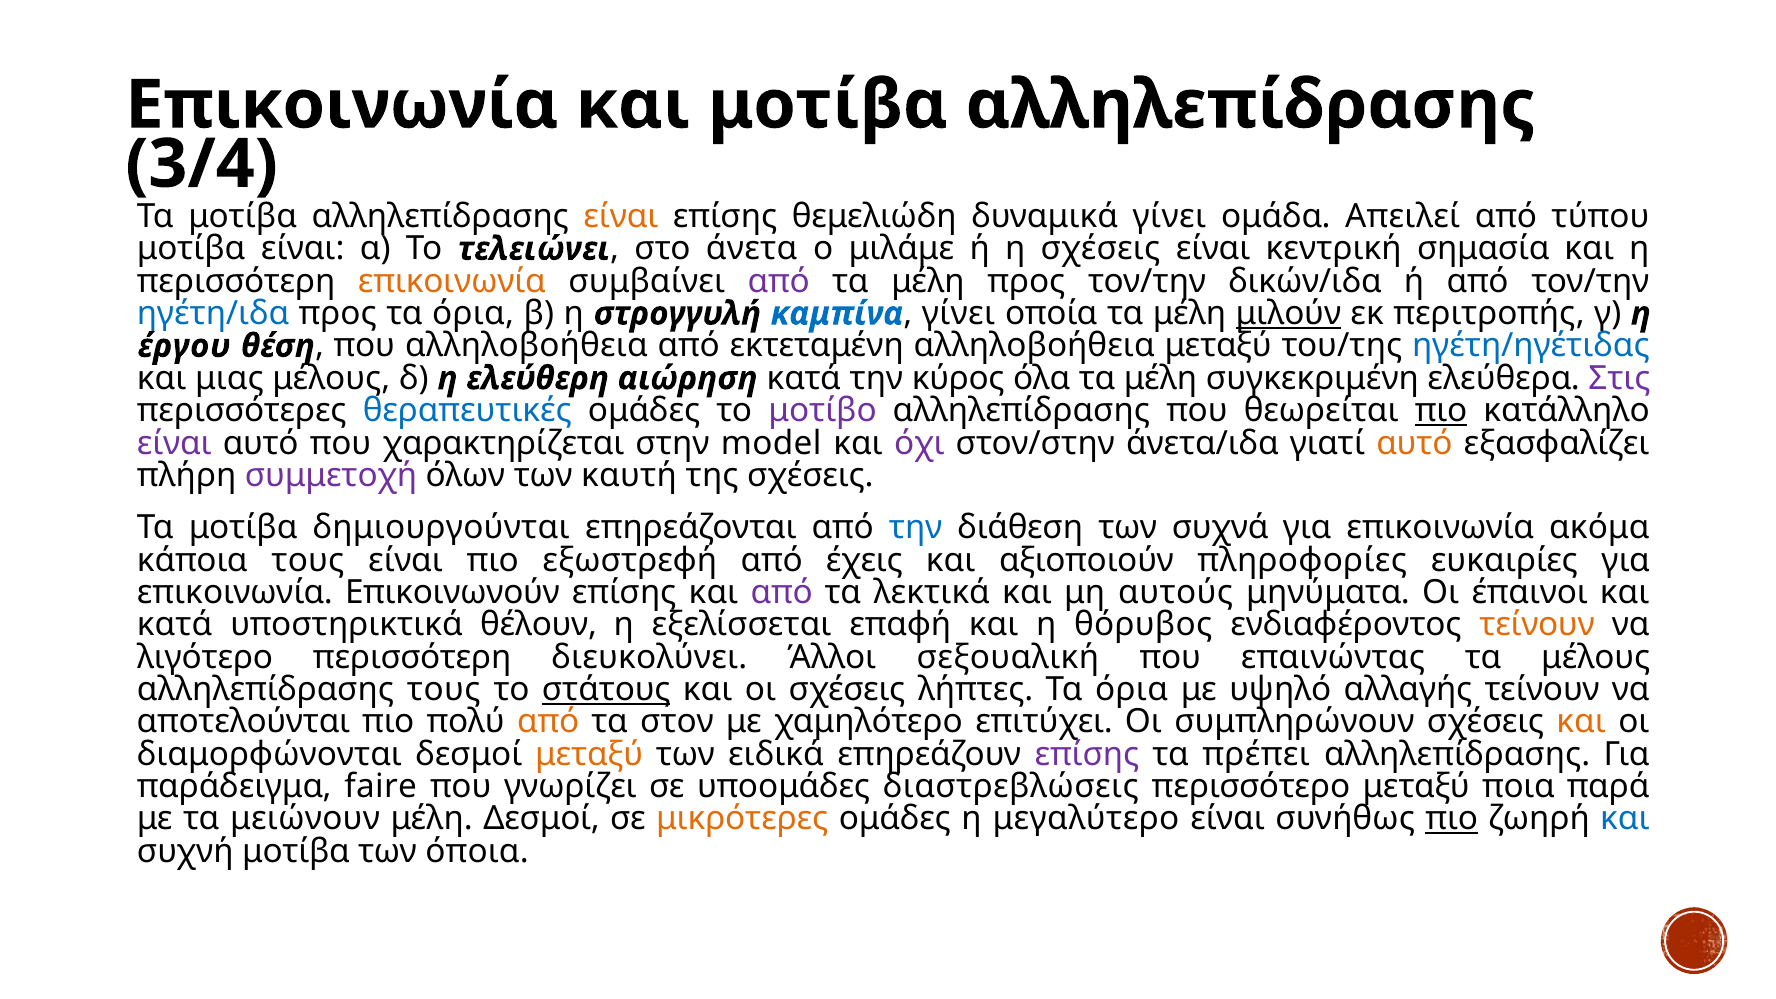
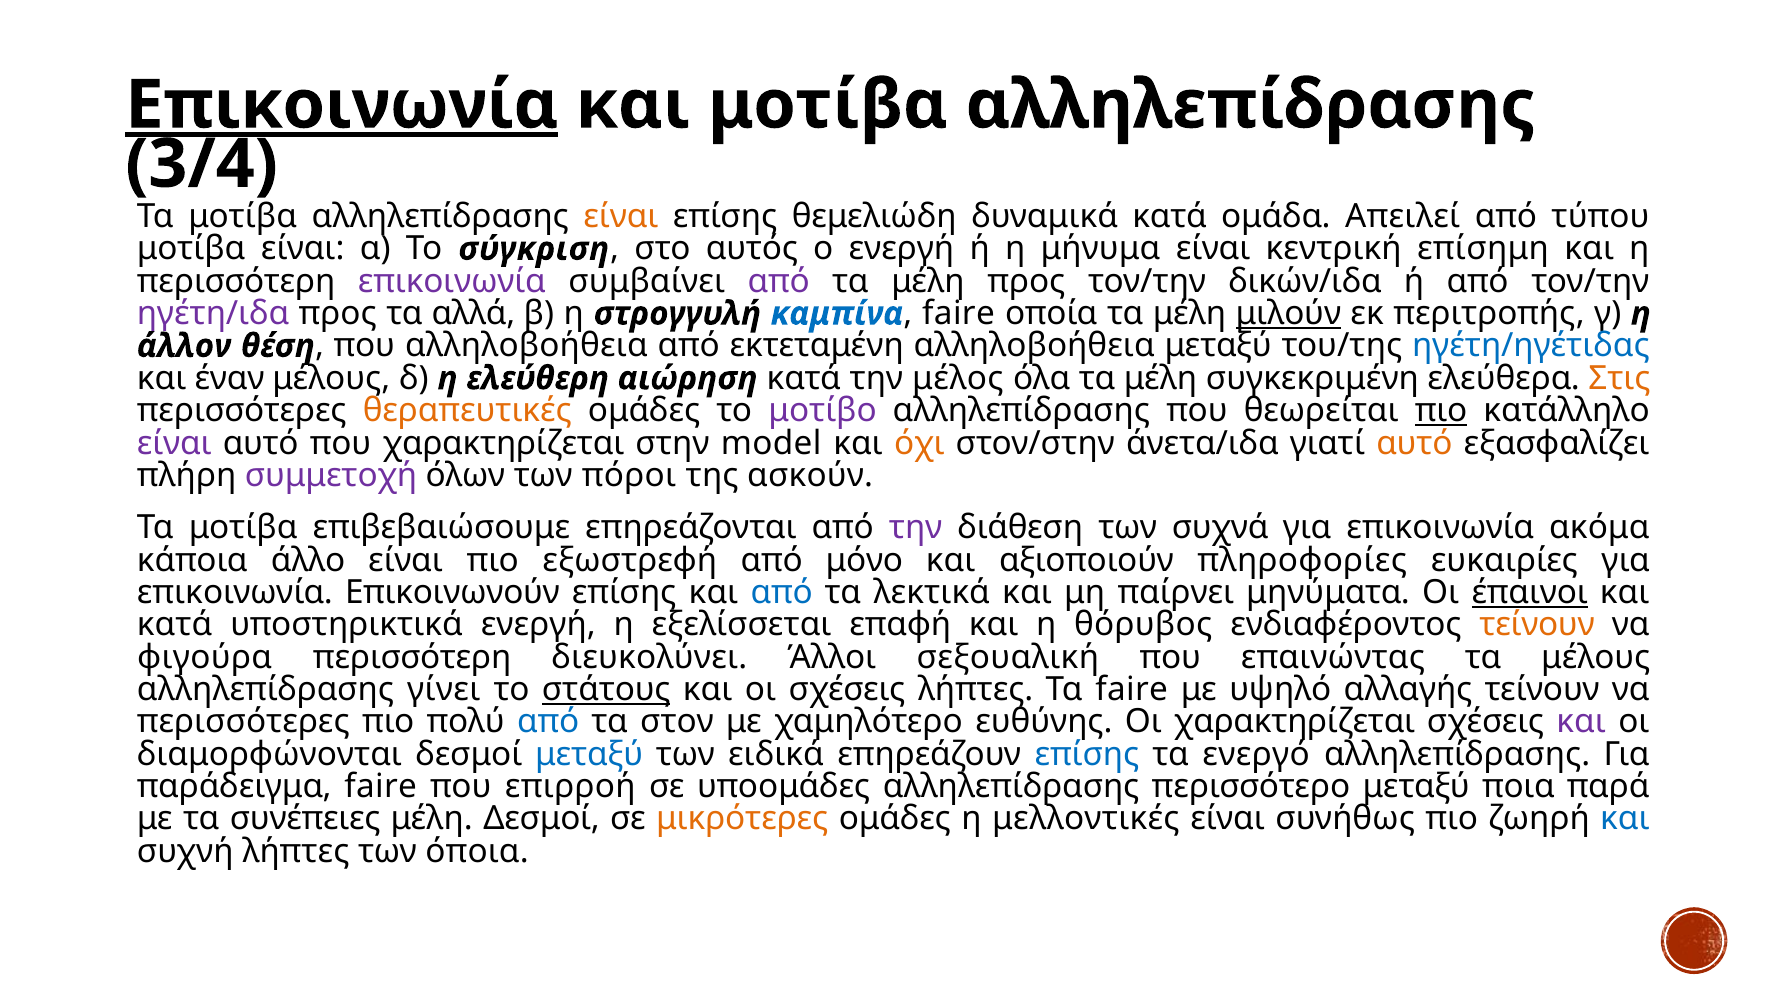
Επικοινωνία at (342, 105) underline: none -> present
δυναμικά γίνει: γίνει -> κατά
τελειώνει: τελειώνει -> σύγκριση
άνετα: άνετα -> αυτός
ο μιλάμε: μιλάμε -> ενεργή
η σχέσεις: σχέσεις -> μήνυμα
σημασία: σημασία -> επίσημη
επικοινωνία at (452, 281) colour: orange -> purple
ηγέτη/ιδα colour: blue -> purple
προς τα όρια: όρια -> αλλά
γίνει at (958, 314): γίνει -> faire
έργου: έργου -> άλλον
μιας: μιας -> έναν
κύρος: κύρος -> μέλος
Στις colour: purple -> orange
θεραπευτικές colour: blue -> orange
όχι colour: purple -> orange
καυτή: καυτή -> πόροι
της σχέσεις: σχέσεις -> ασκούν
δημιουργούνται: δημιουργούνται -> επιβεβαιώσουμε
την at (916, 528) colour: blue -> purple
κάποια τους: τους -> άλλο
έχεις: έχεις -> μόνο
από at (782, 592) colour: purple -> blue
αυτούς: αυτούς -> παίρνει
έπαινοι underline: none -> present
υποστηρικτικά θέλουν: θέλουν -> ενεργή
λιγότερο: λιγότερο -> φιγούρα
αλληλεπίδρασης τους: τους -> γίνει
όρια at (1132, 689): όρια -> faire
αποτελούνται at (243, 722): αποτελούνται -> περισσότερες
από at (548, 722) colour: orange -> blue
επιτύχει: επιτύχει -> ευθύνης
Οι συμπληρώνουν: συμπληρώνουν -> χαρακτηρίζεται
και at (1581, 722) colour: orange -> purple
μεταξύ at (589, 754) colour: orange -> blue
επίσης at (1087, 754) colour: purple -> blue
πρέπει: πρέπει -> ενεργό
γνωρίζει: γνωρίζει -> επιρροή
υποομάδες διαστρεβλώσεις: διαστρεβλώσεις -> αλληλεπίδρασης
μειώνουν: μειώνουν -> συνέπειες
μεγαλύτερο: μεγαλύτερο -> μελλοντικές
πιο at (1452, 819) underline: present -> none
συχνή μοτίβα: μοτίβα -> λήπτες
